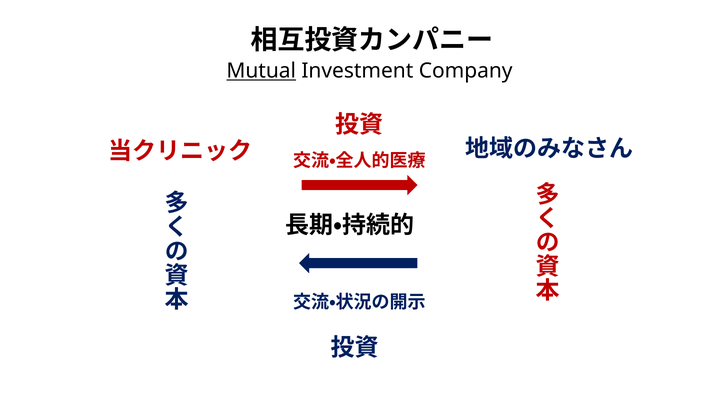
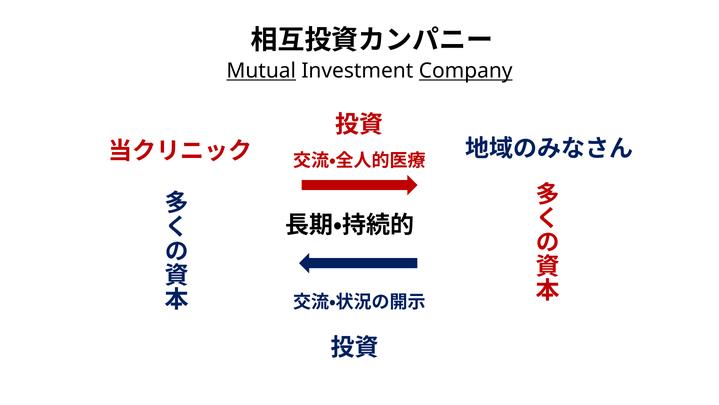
Company underline: none -> present
